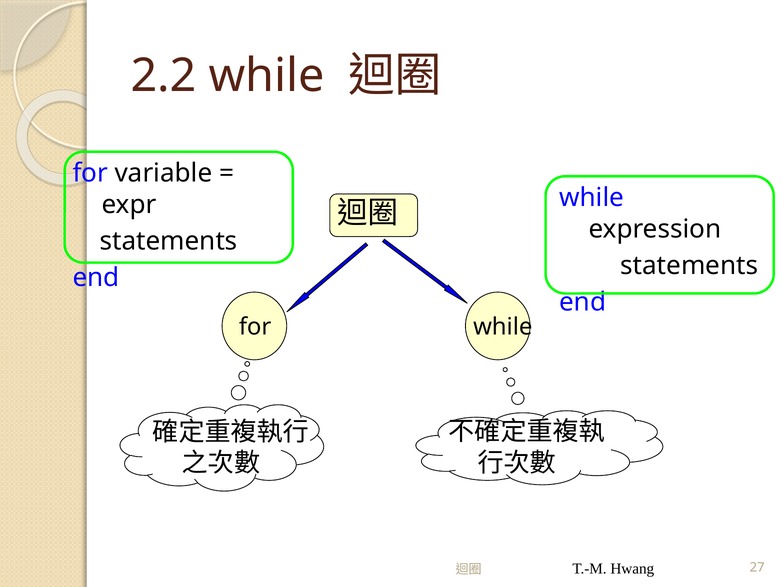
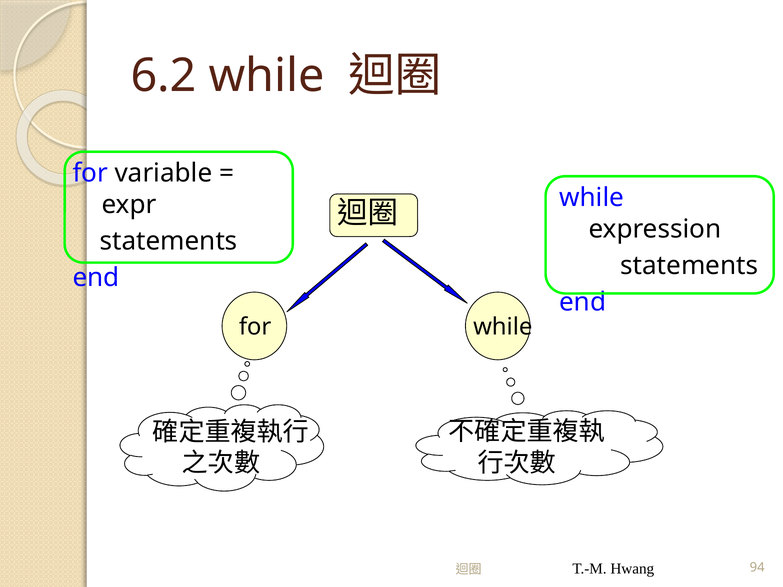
2.2: 2.2 -> 6.2
27: 27 -> 94
